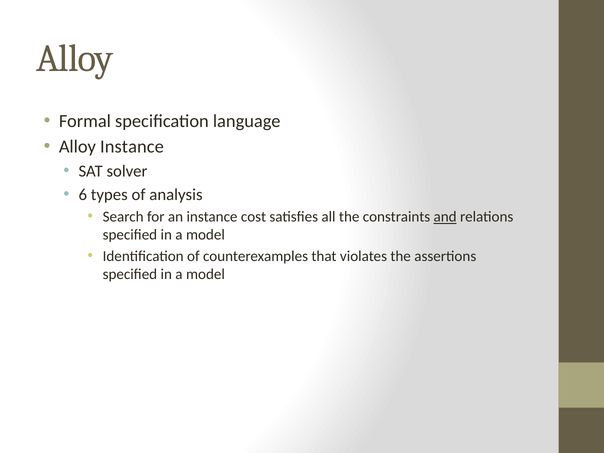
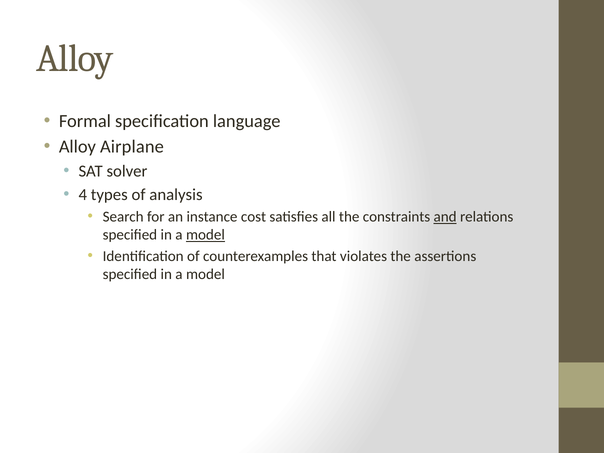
Alloy Instance: Instance -> Airplane
6: 6 -> 4
model at (205, 235) underline: none -> present
